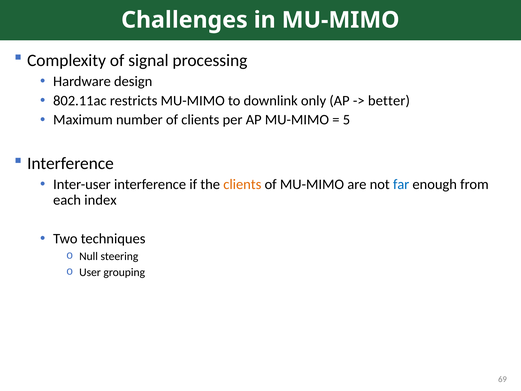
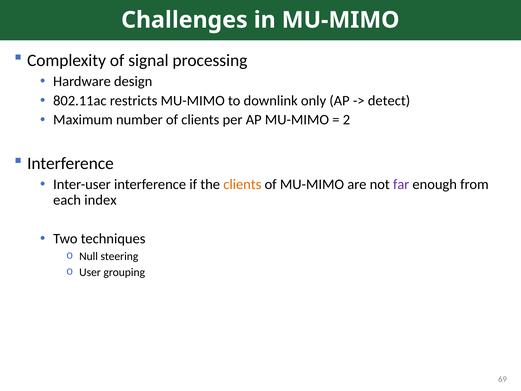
better: better -> detect
5: 5 -> 2
far colour: blue -> purple
